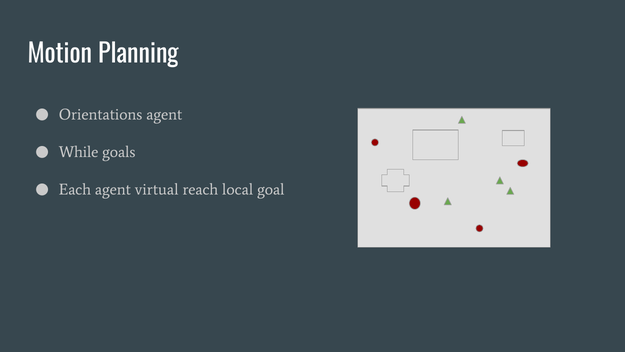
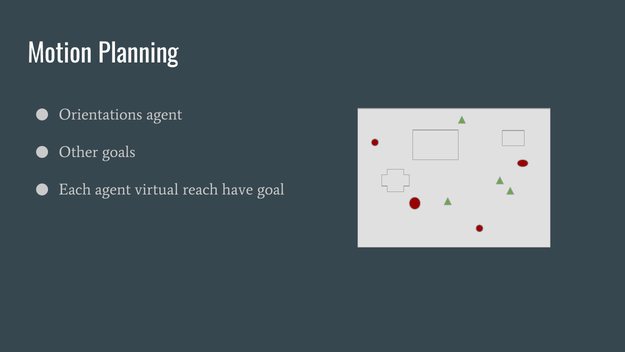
While: While -> Other
local: local -> have
